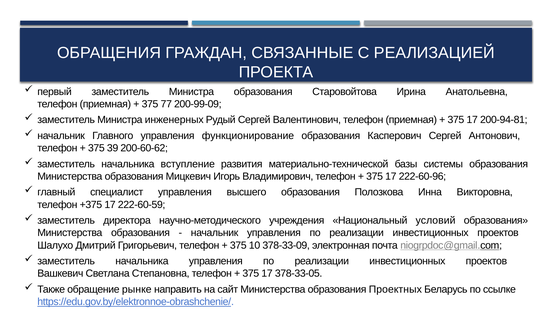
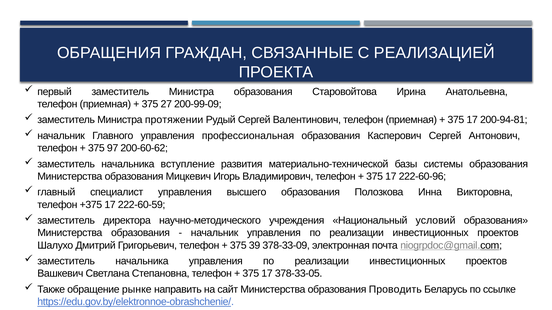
77: 77 -> 27
инженерных: инженерных -> протяжении
функционирование: функционирование -> профессиональная
39: 39 -> 97
10: 10 -> 39
Проектных: Проектных -> Проводить
